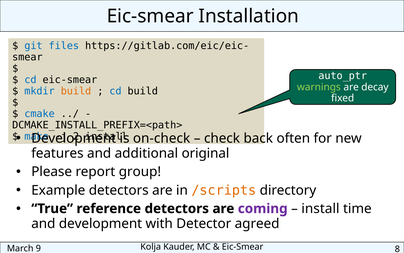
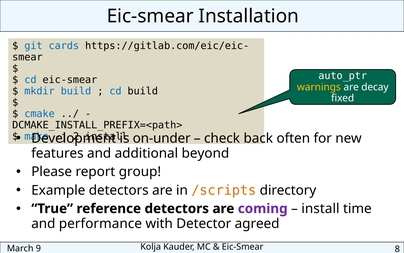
files: files -> cards
warnings colour: light green -> yellow
build at (76, 91) colour: orange -> blue
on-check: on-check -> on-under
original: original -> beyond
and development: development -> performance
